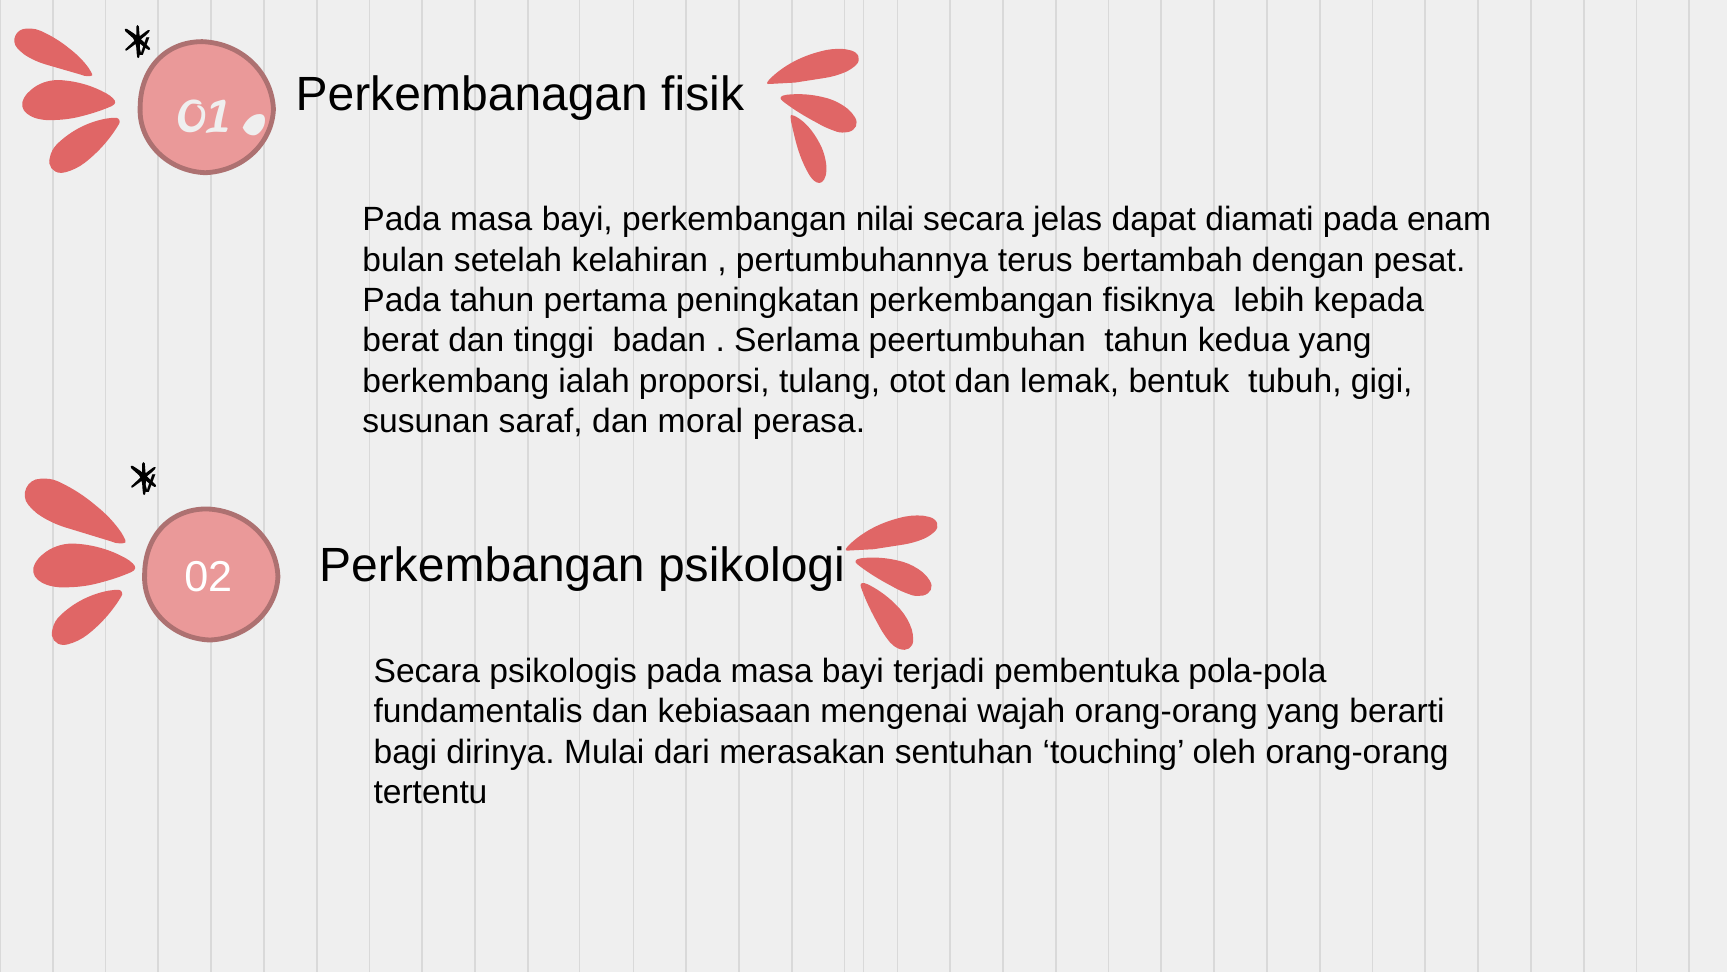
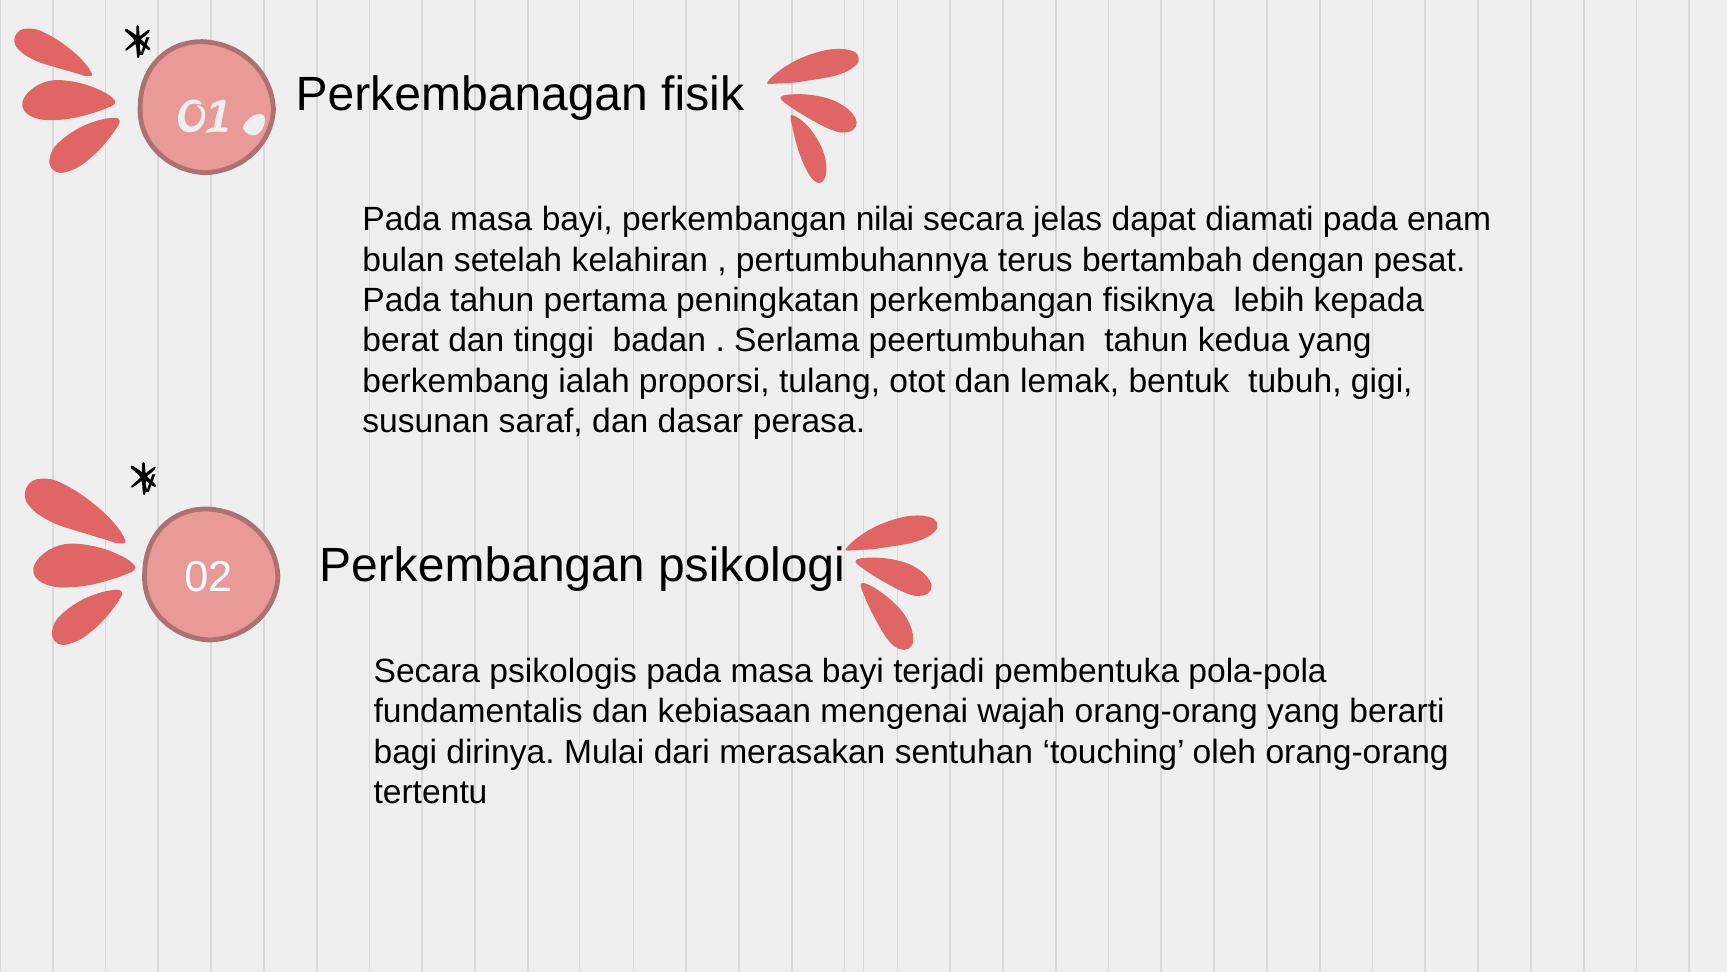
moral: moral -> dasar
